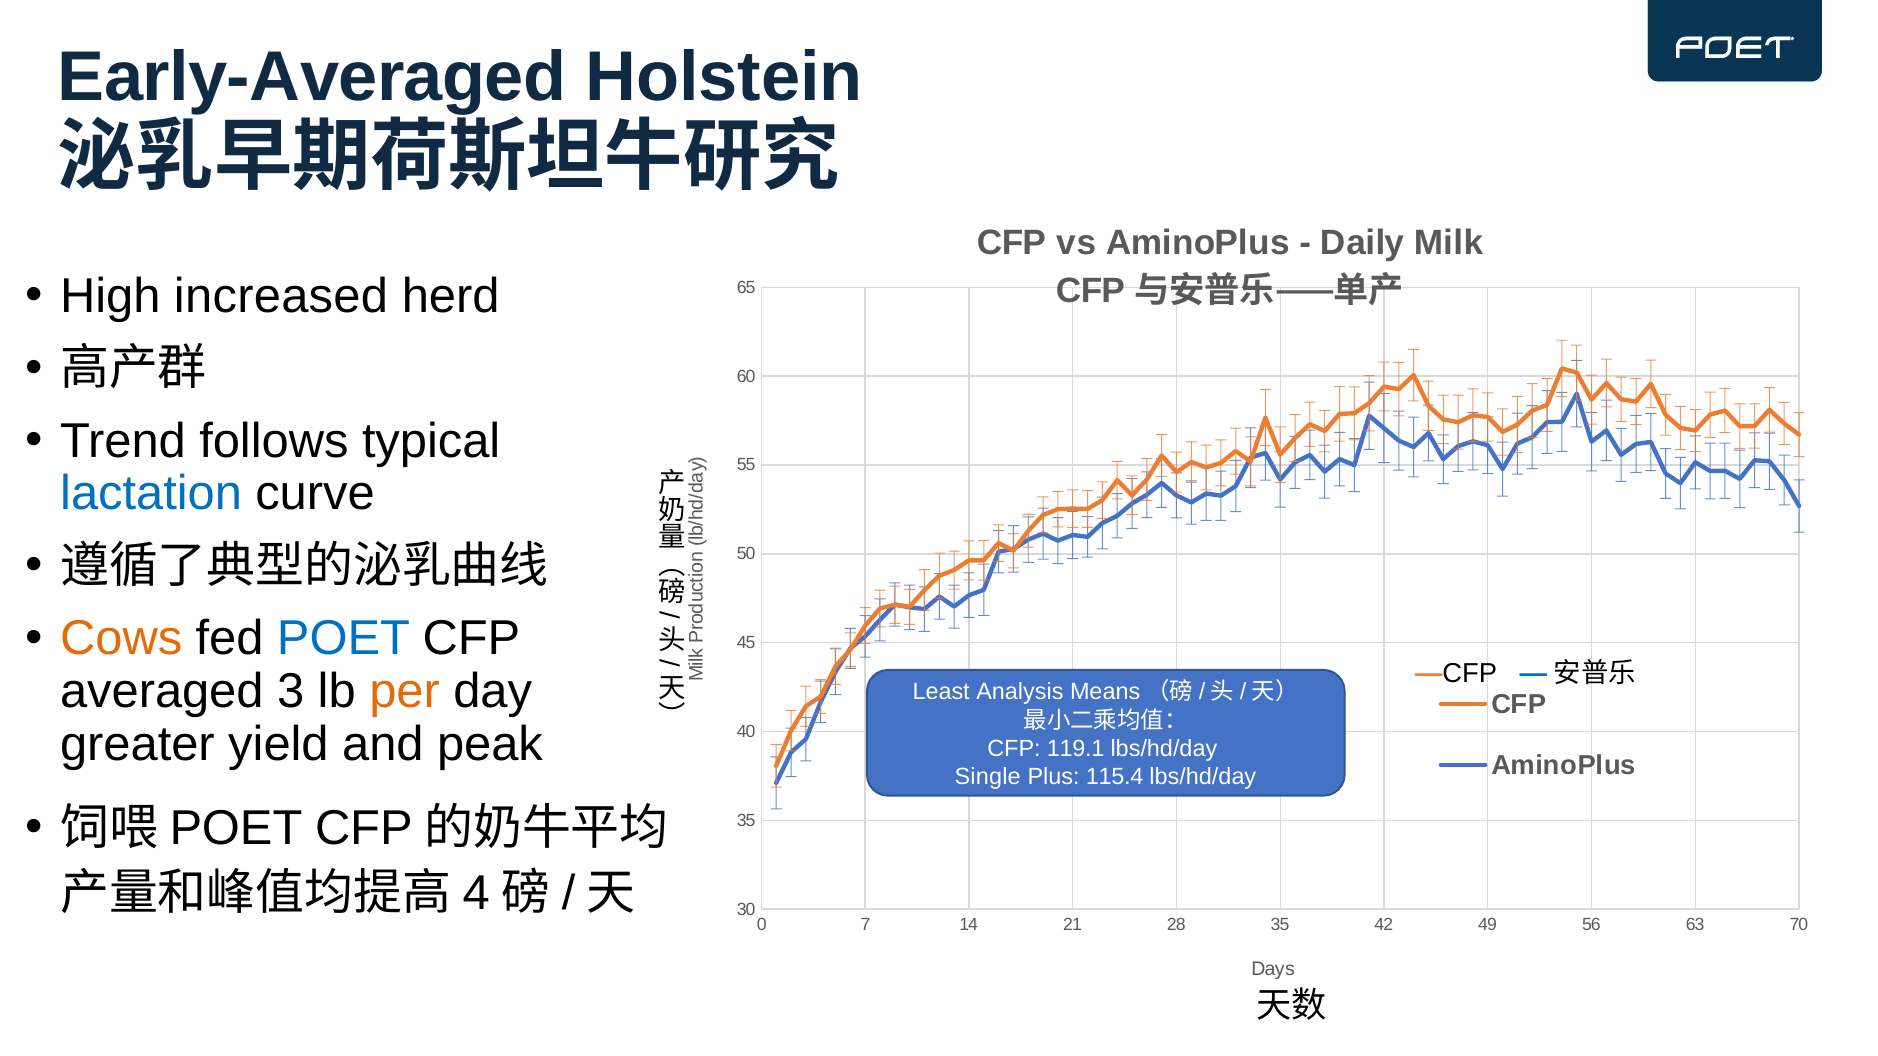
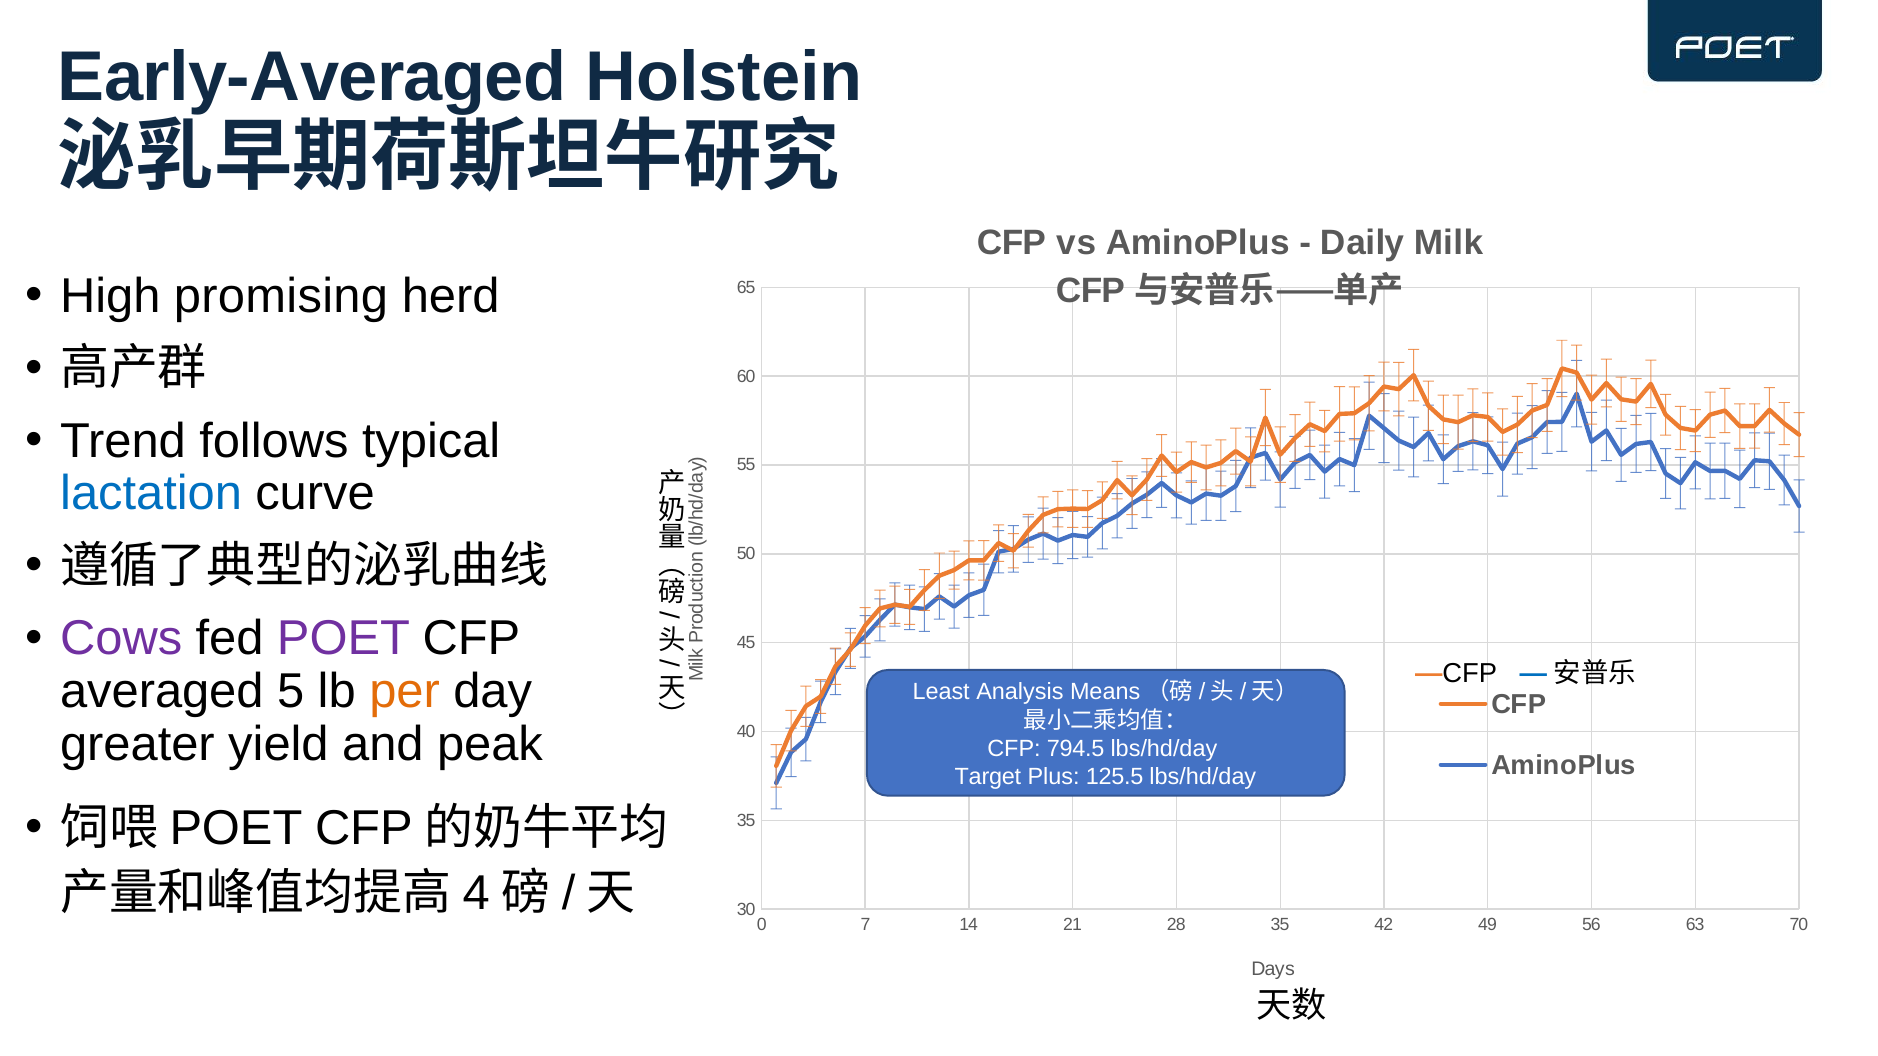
increased: increased -> promising
Cows colour: orange -> purple
POET colour: blue -> purple
3: 3 -> 5
119.1: 119.1 -> 794.5
Single: Single -> Target
115.4: 115.4 -> 125.5
